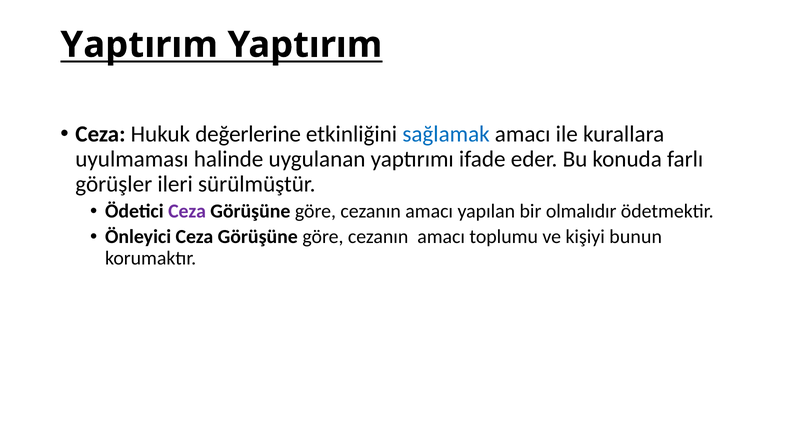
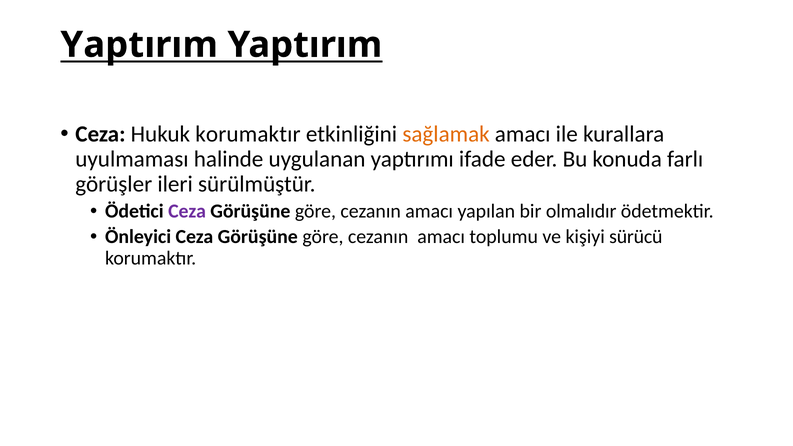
Hukuk değerlerine: değerlerine -> korumaktır
sağlamak colour: blue -> orange
bunun: bunun -> sürücü
